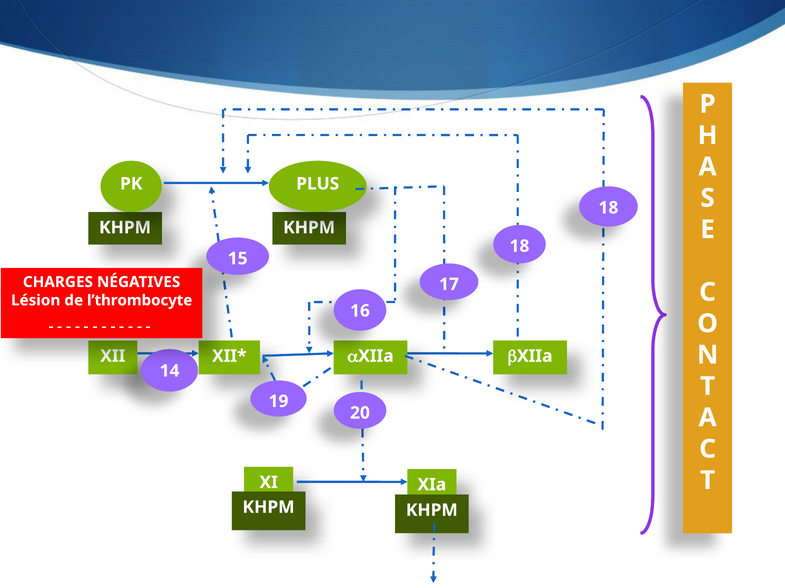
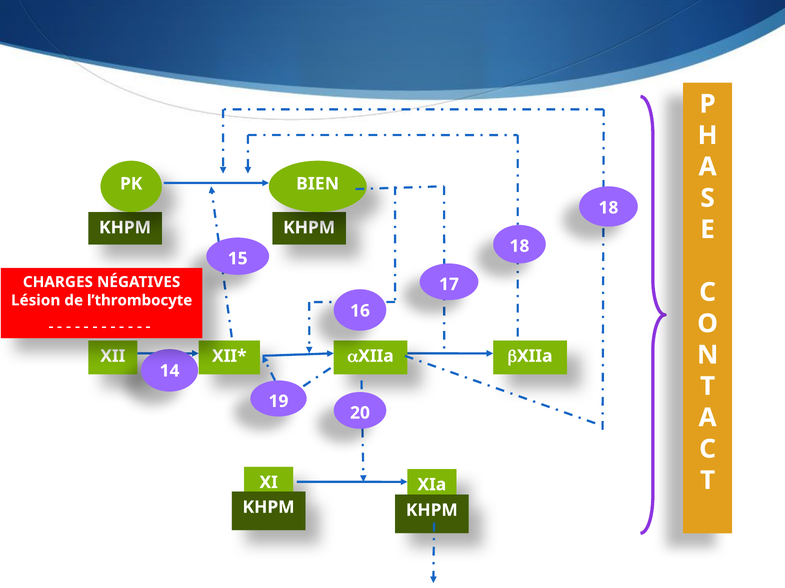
PLUS: PLUS -> BIEN
